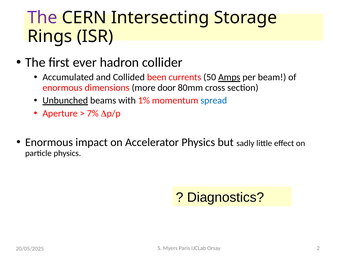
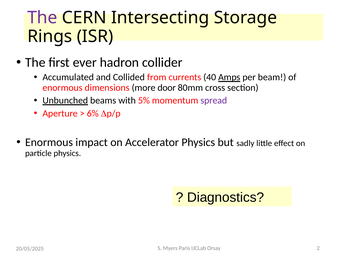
been: been -> from
50: 50 -> 40
1%: 1% -> 5%
spread colour: blue -> purple
7%: 7% -> 6%
